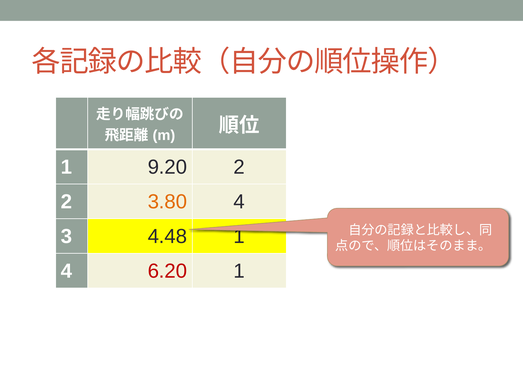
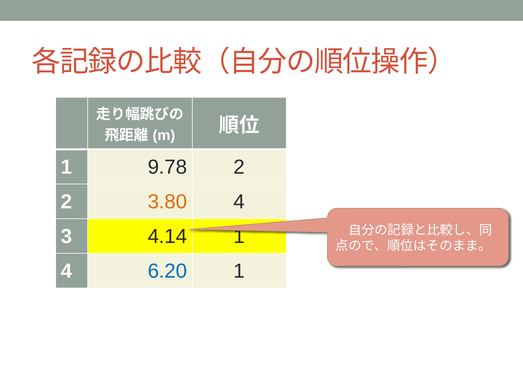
9.20: 9.20 -> 9.78
4.48: 4.48 -> 4.14
6.20 colour: red -> blue
